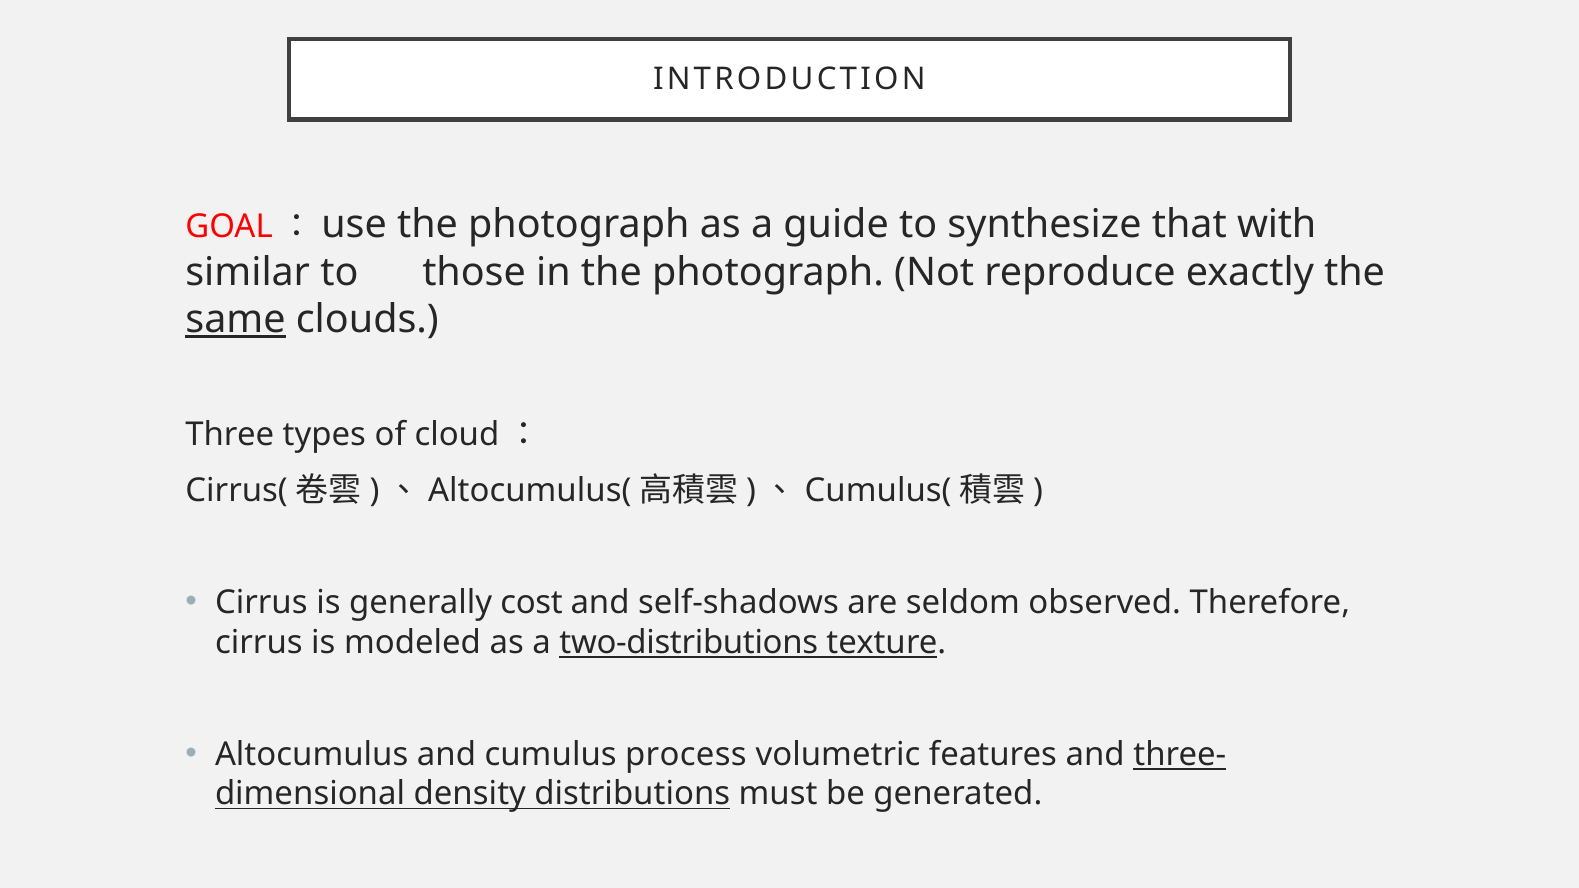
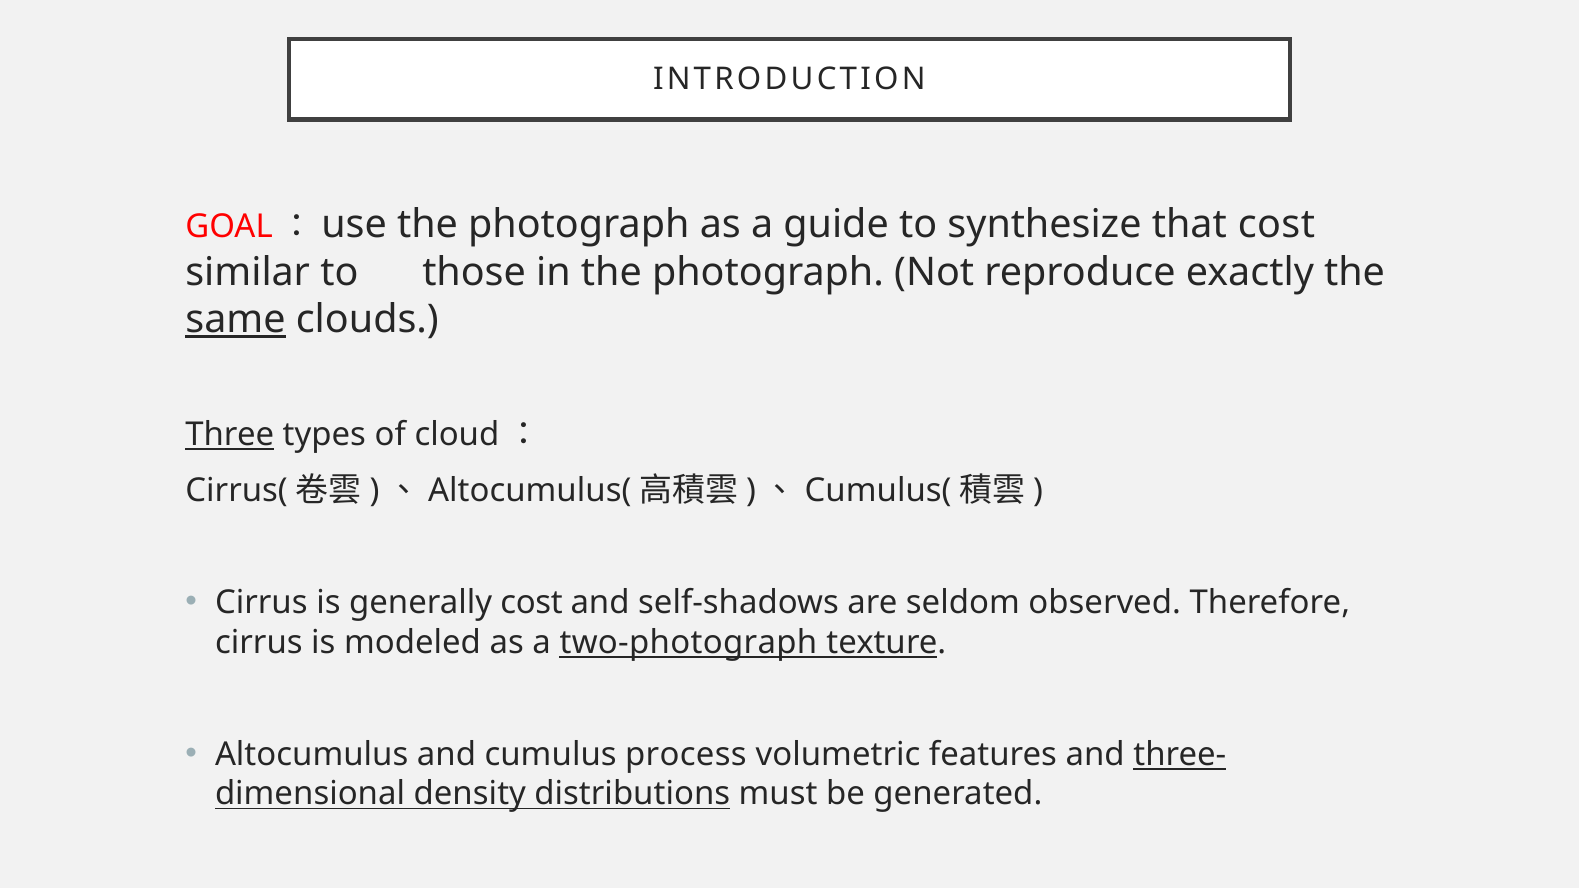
that with: with -> cost
Three underline: none -> present
two-distributions: two-distributions -> two-photograph
